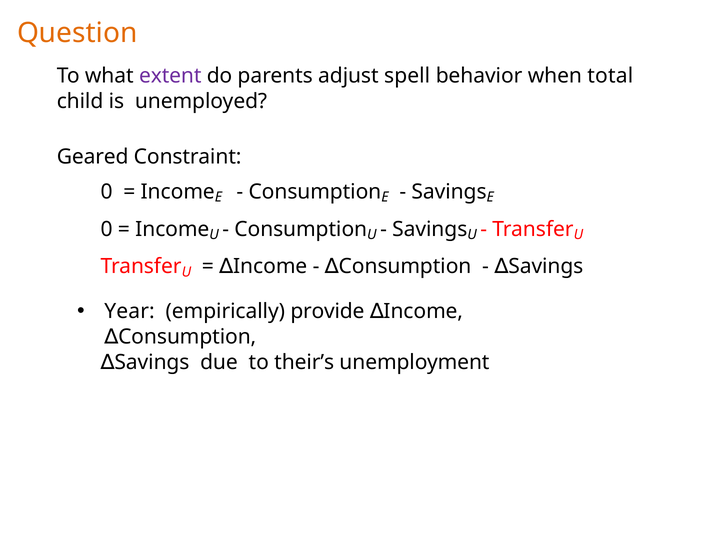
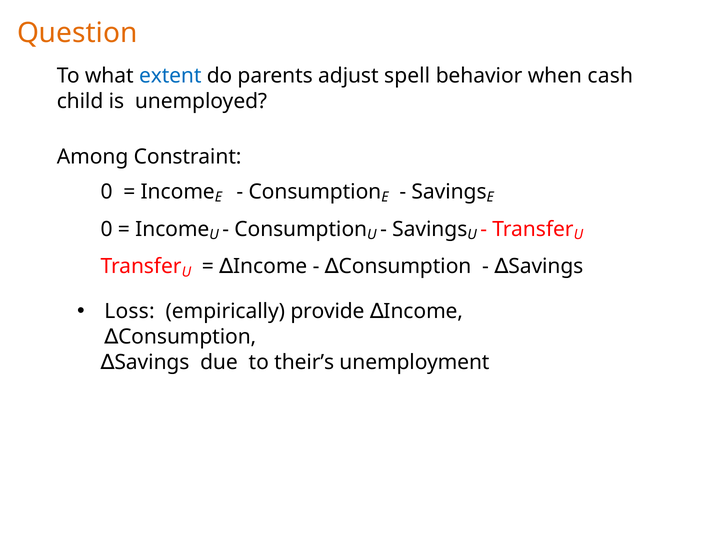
extent colour: purple -> blue
total: total -> cash
Geared: Geared -> Among
Year: Year -> Loss
